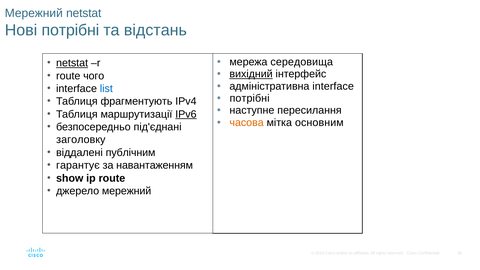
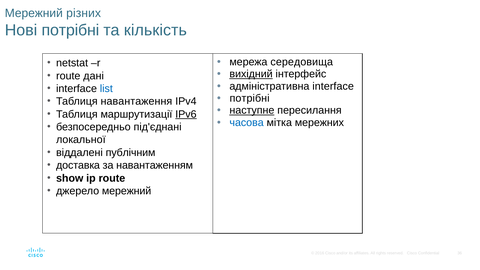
Мережний netstat: netstat -> різних
відстань: відстань -> кількість
netstat at (72, 63) underline: present -> none
чого: чого -> дані
фрагментують: фрагментують -> навантаження
наступне underline: none -> present
часова colour: orange -> blue
основним: основним -> мережних
заголовку: заголовку -> локальної
гарантує: гарантує -> доставка
